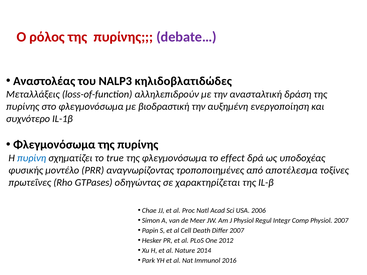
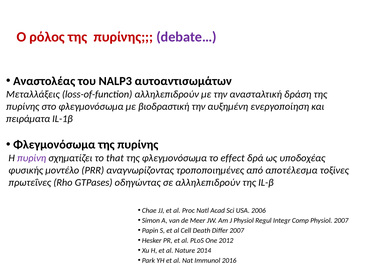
κηλιδοβλατιδώδες: κηλιδοβλατιδώδες -> αυτοαντισωμάτων
συχνότερο: συχνότερο -> πειράματα
πυρίνη colour: blue -> purple
true: true -> that
σε χαρακτηρίζεται: χαρακτηρίζεται -> αλληλεπιδρούν
